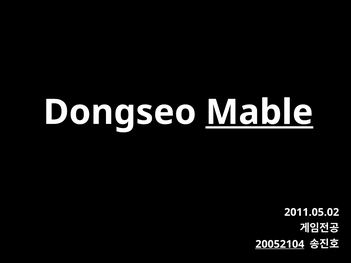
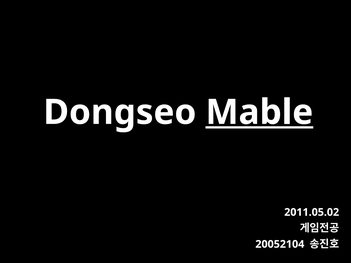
20052104 underline: present -> none
